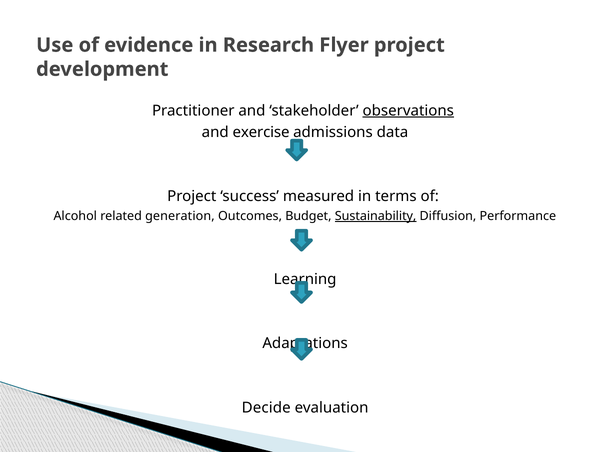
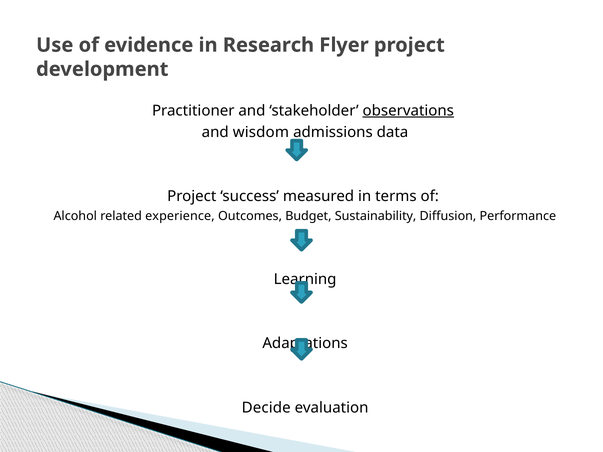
exercise: exercise -> wisdom
generation: generation -> experience
Sustainability underline: present -> none
